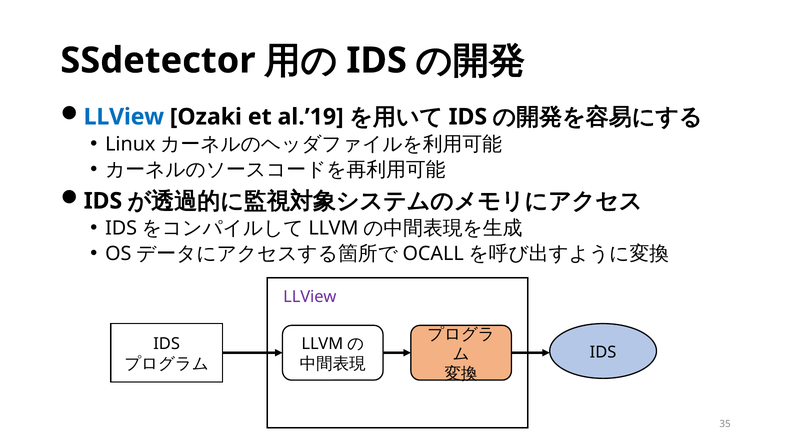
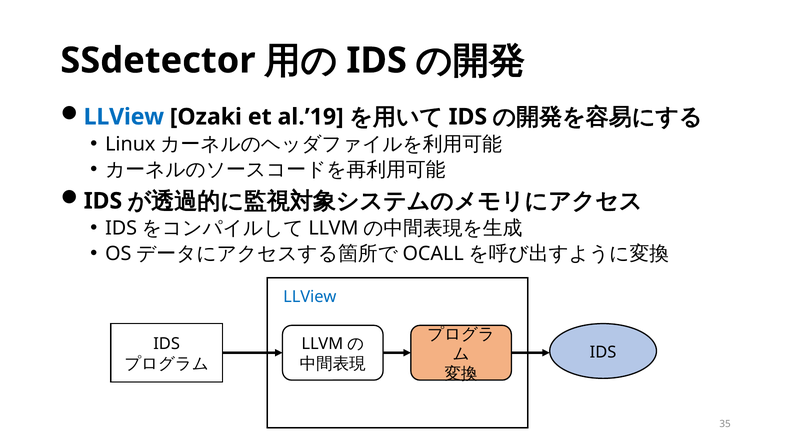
LLView at (310, 297) colour: purple -> blue
